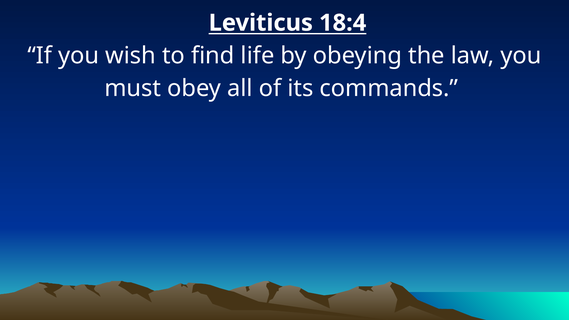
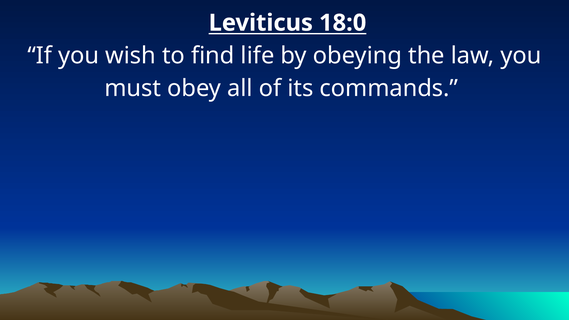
18:4: 18:4 -> 18:0
